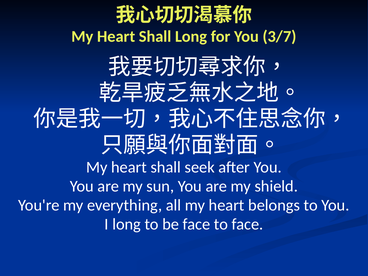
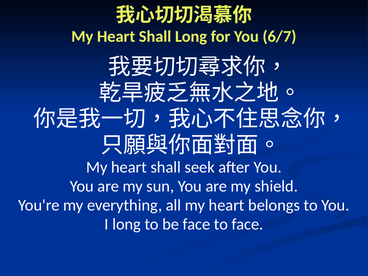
3/7: 3/7 -> 6/7
